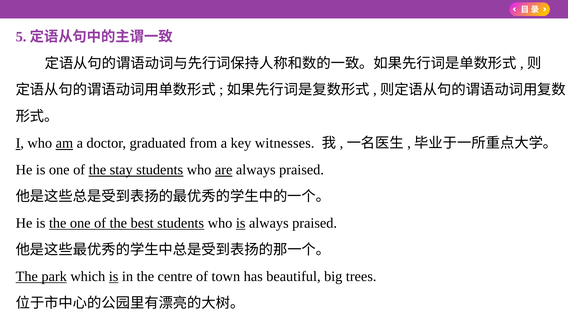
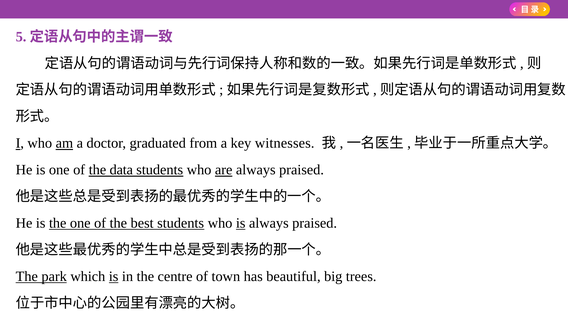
stay: stay -> data
